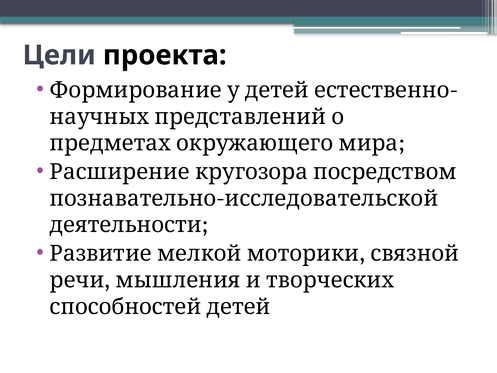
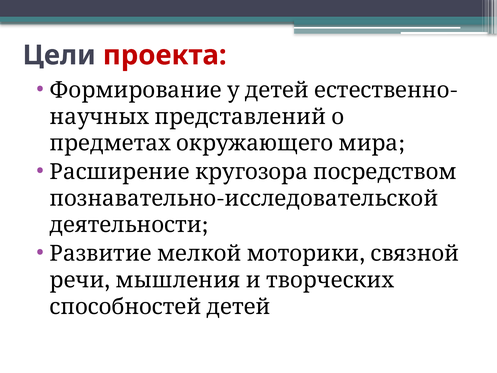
проекта colour: black -> red
